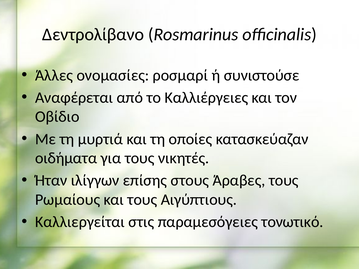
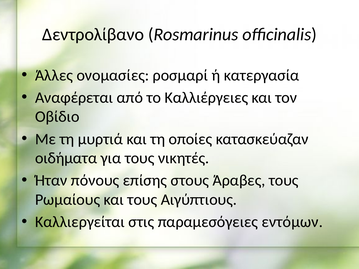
συνιστούσε: συνιστούσε -> κατεργασία
ιλίγγων: ιλίγγων -> πόνους
τονωτικό: τονωτικό -> εντόμων
